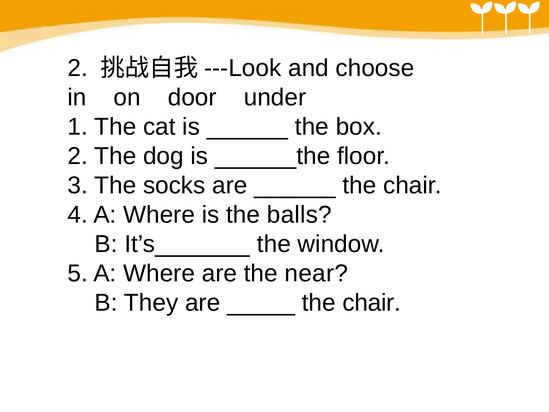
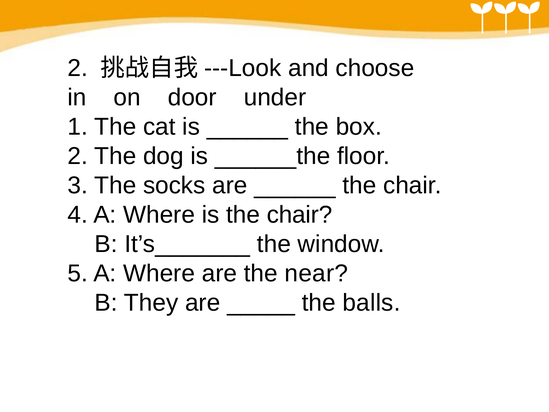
is the balls: balls -> chair
chair at (372, 303): chair -> balls
